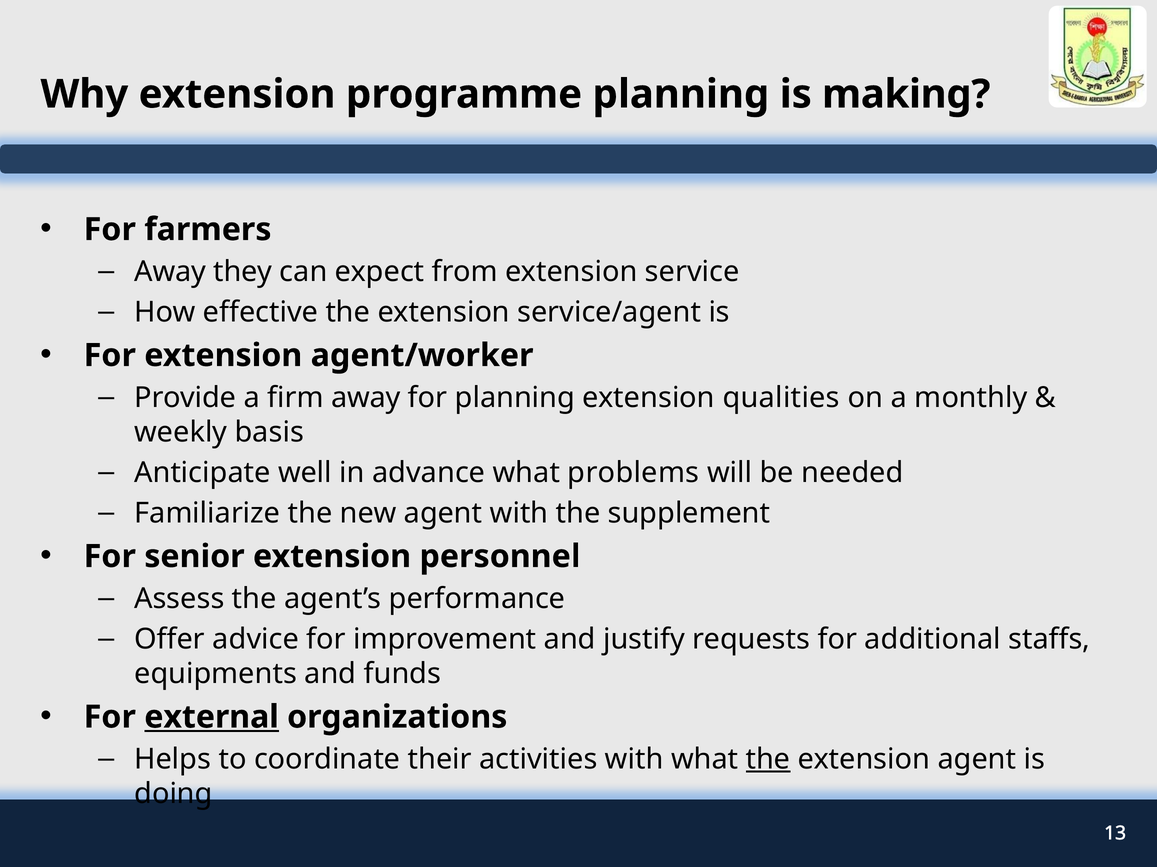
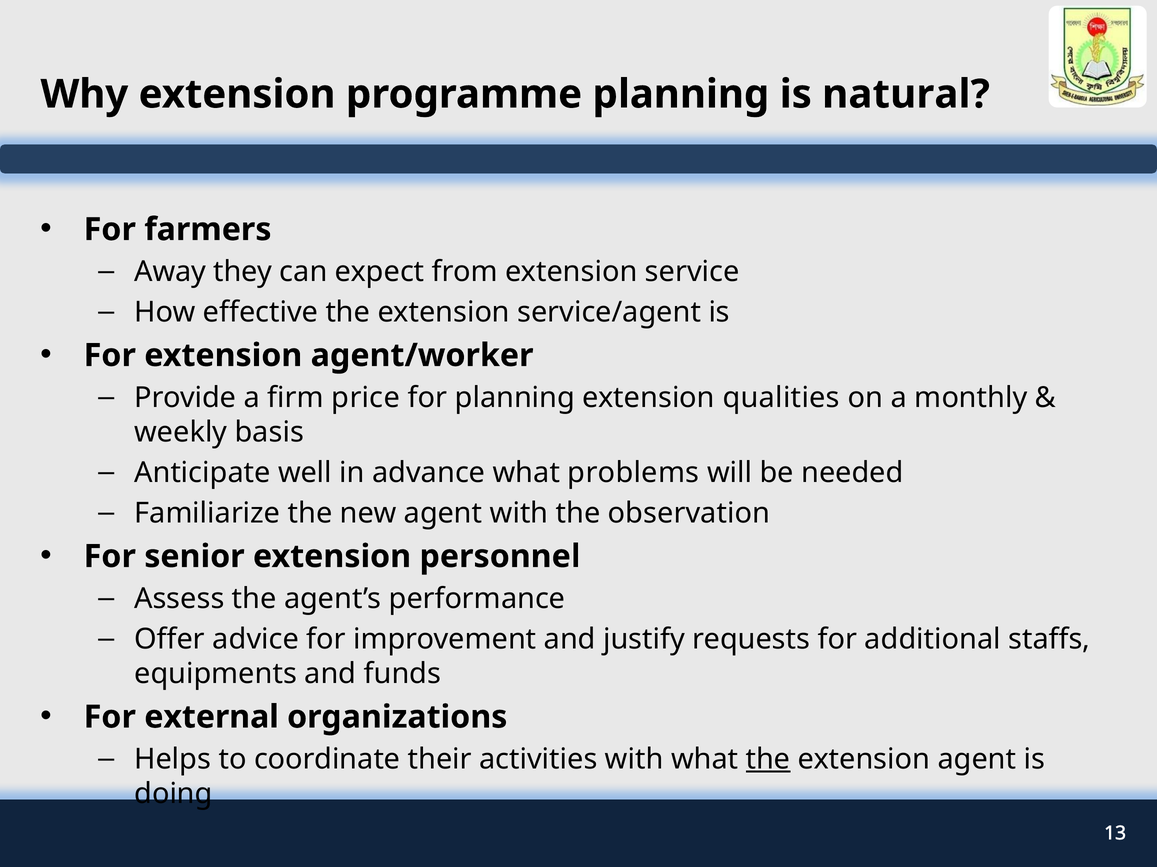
making: making -> natural
firm away: away -> price
supplement: supplement -> observation
external underline: present -> none
